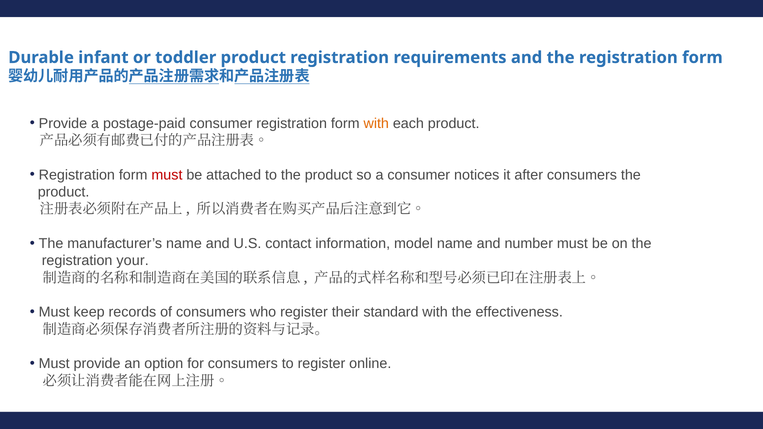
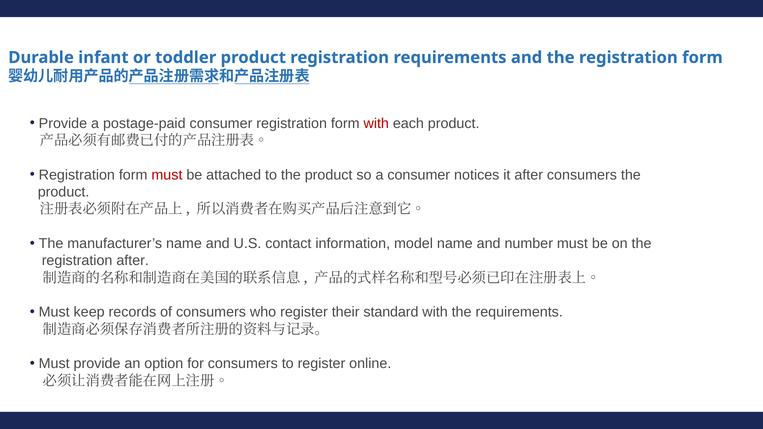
with at (376, 123) colour: orange -> red
registration your: your -> after
the effectiveness: effectiveness -> requirements
